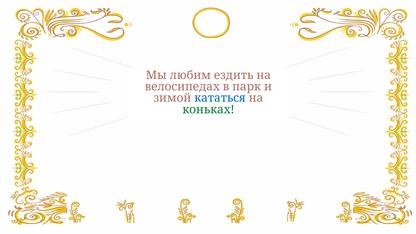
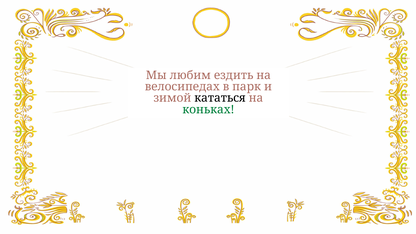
кататься colour: blue -> black
